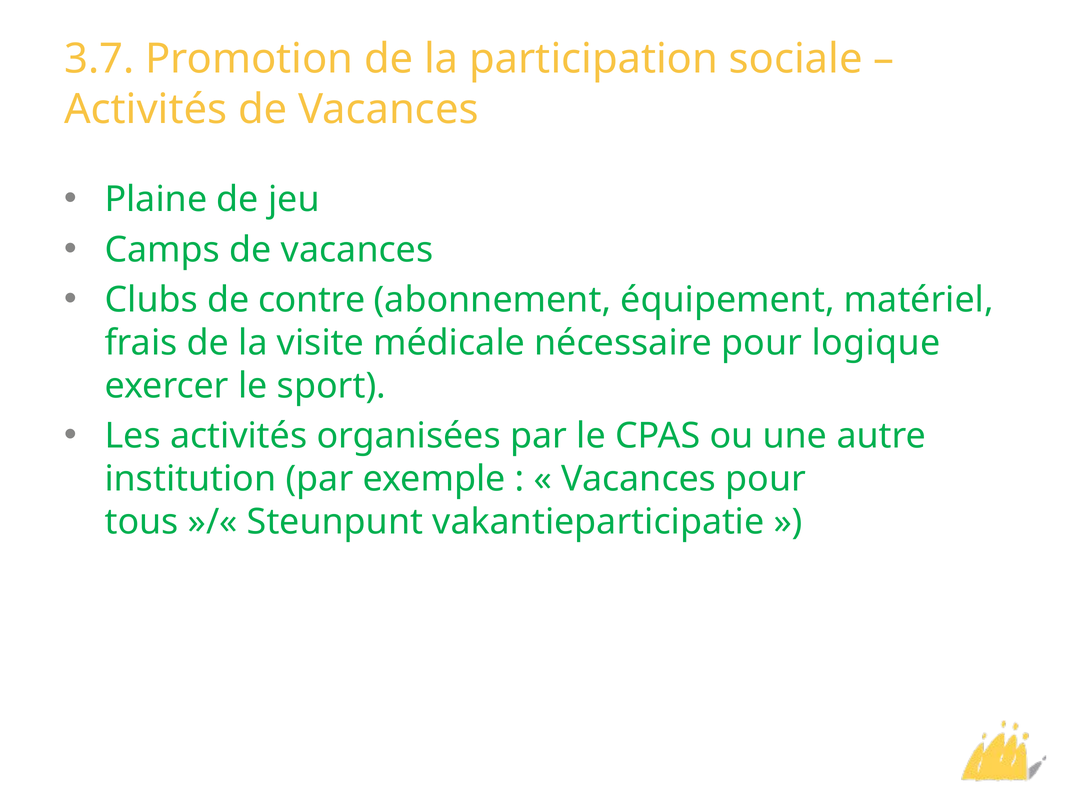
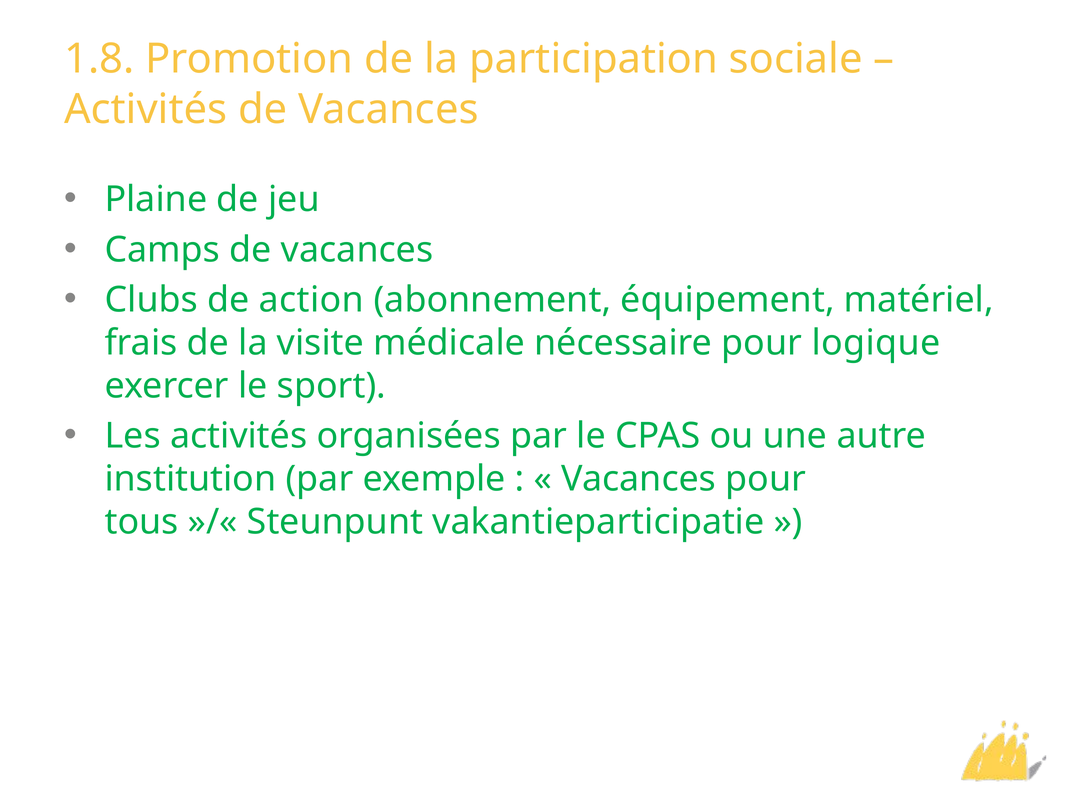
3.7: 3.7 -> 1.8
contre: contre -> action
